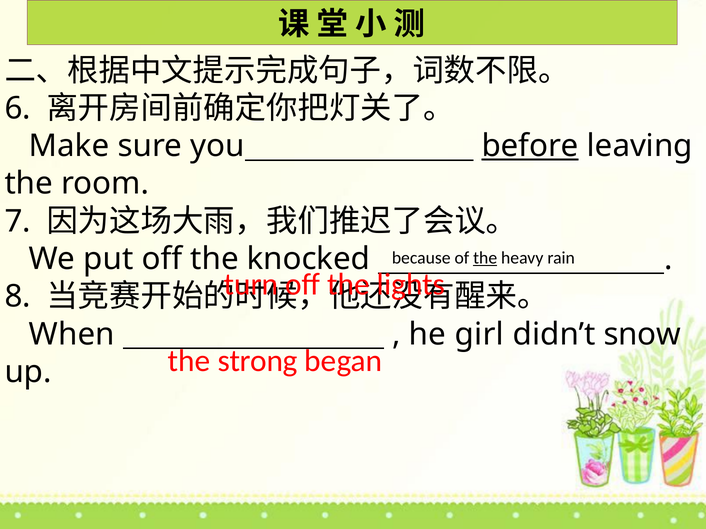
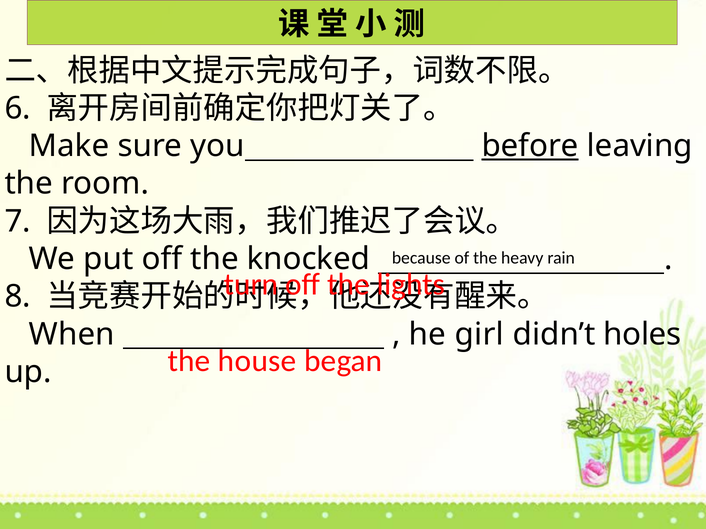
the at (485, 258) underline: present -> none
snow: snow -> holes
strong: strong -> house
